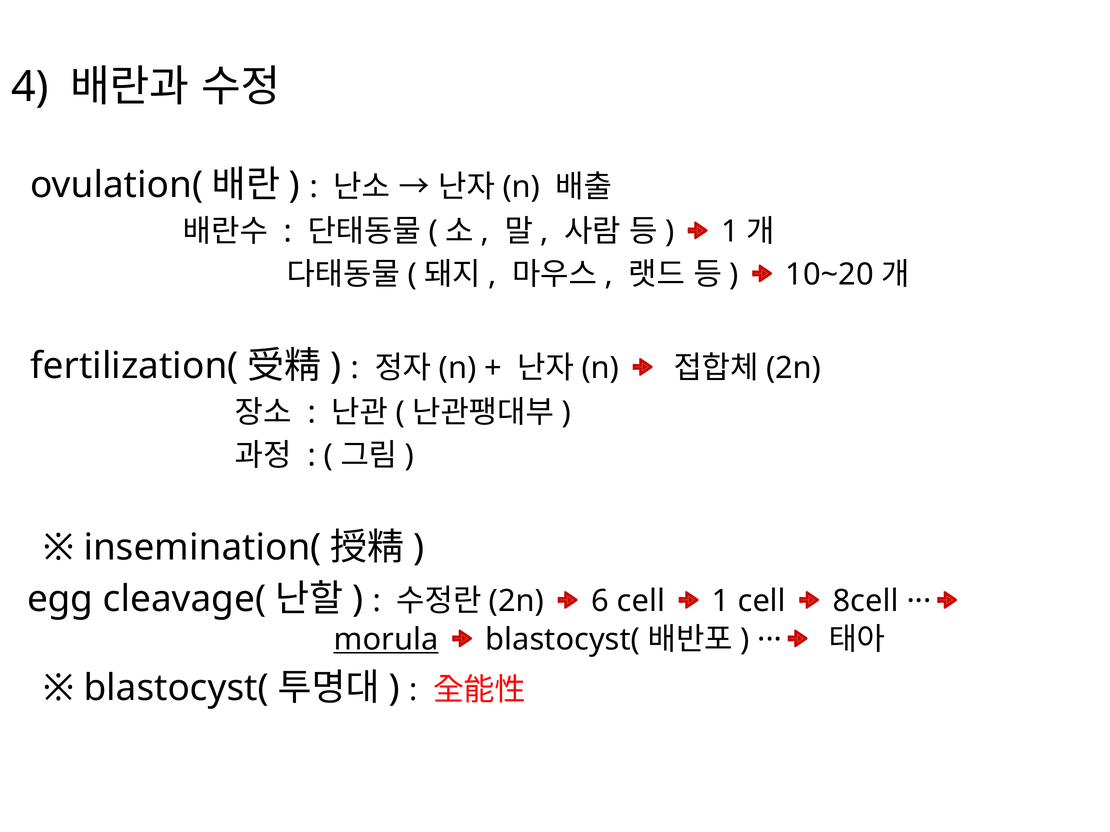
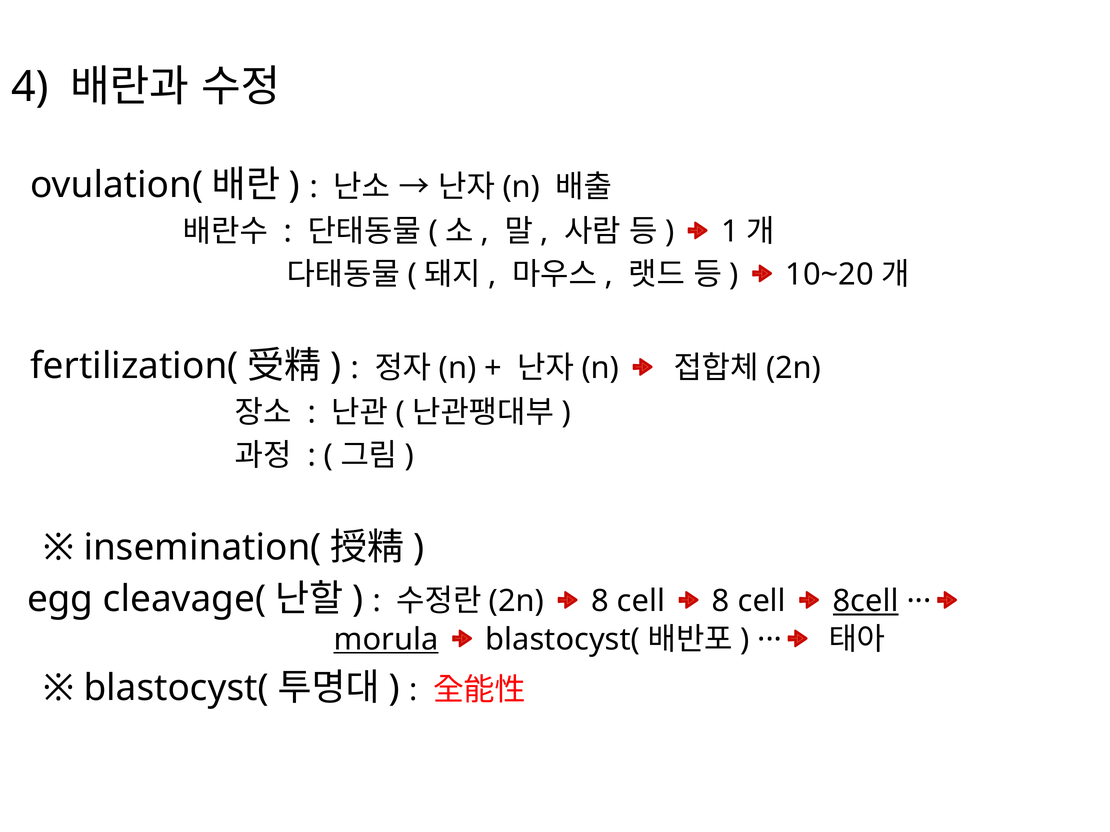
6 at (600, 602): 6 -> 8
cell 1: 1 -> 8
8cell underline: none -> present
